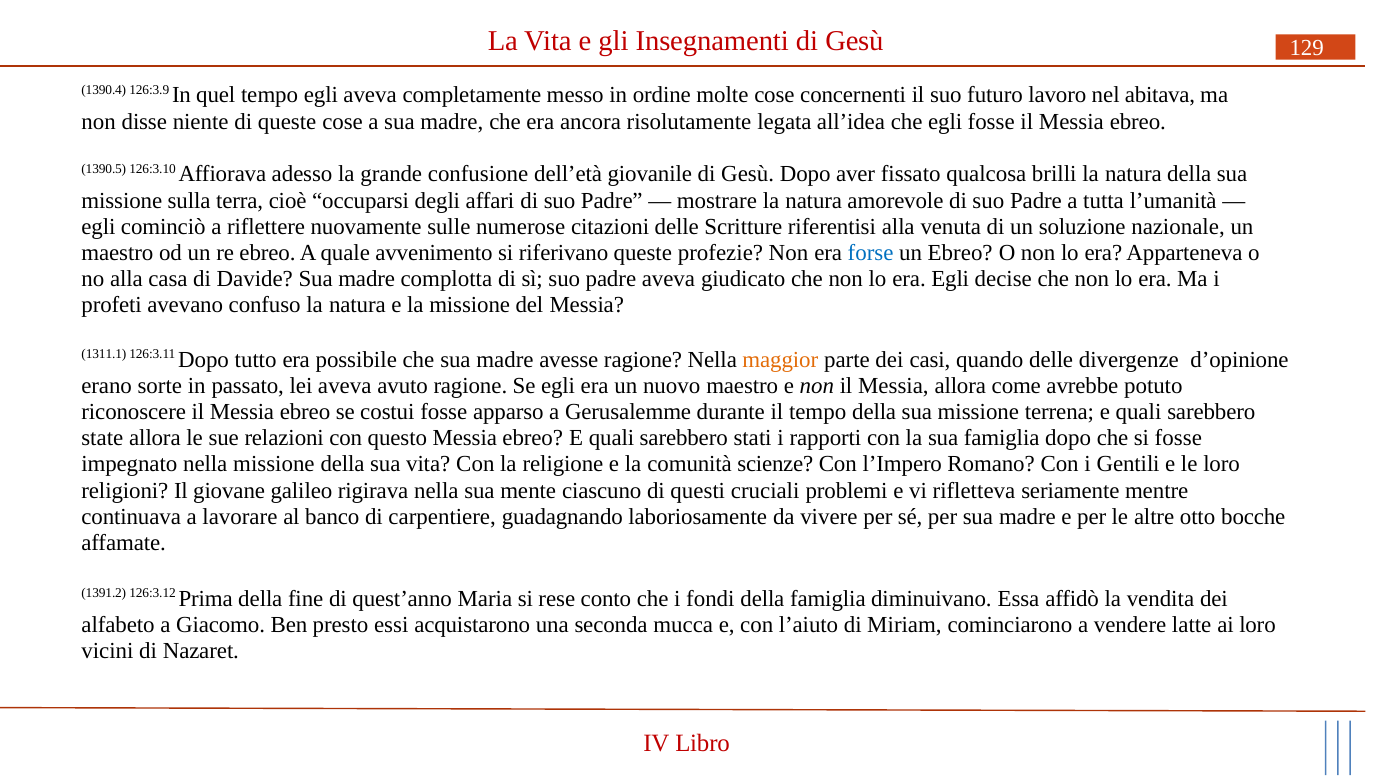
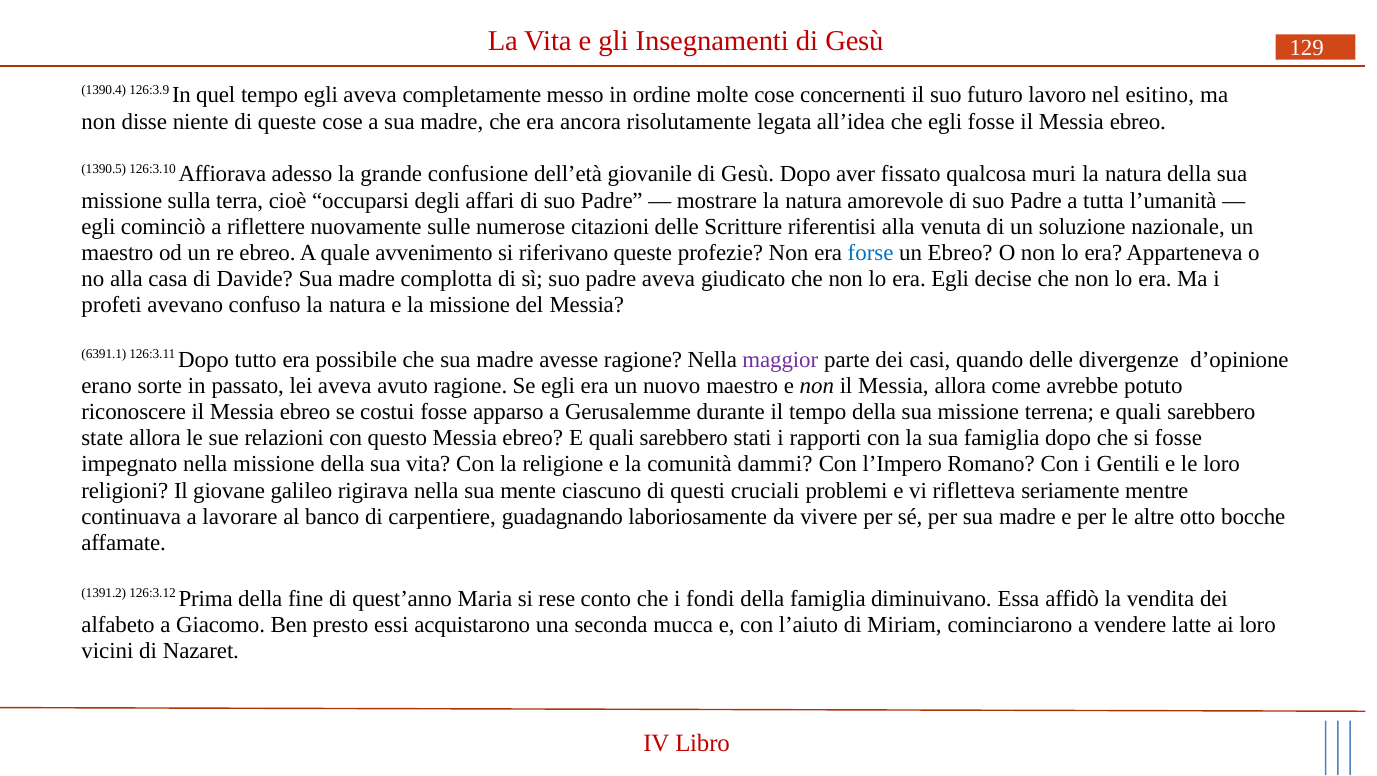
abitava: abitava -> esitino
brilli: brilli -> muri
1311.1: 1311.1 -> 6391.1
maggior colour: orange -> purple
scienze: scienze -> dammi
